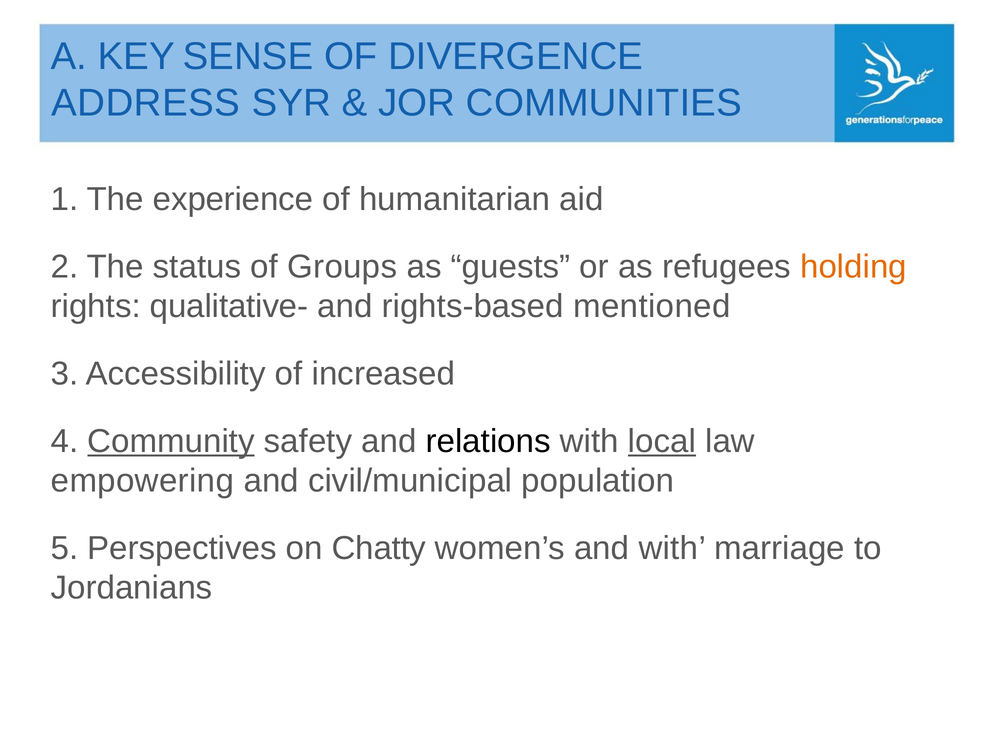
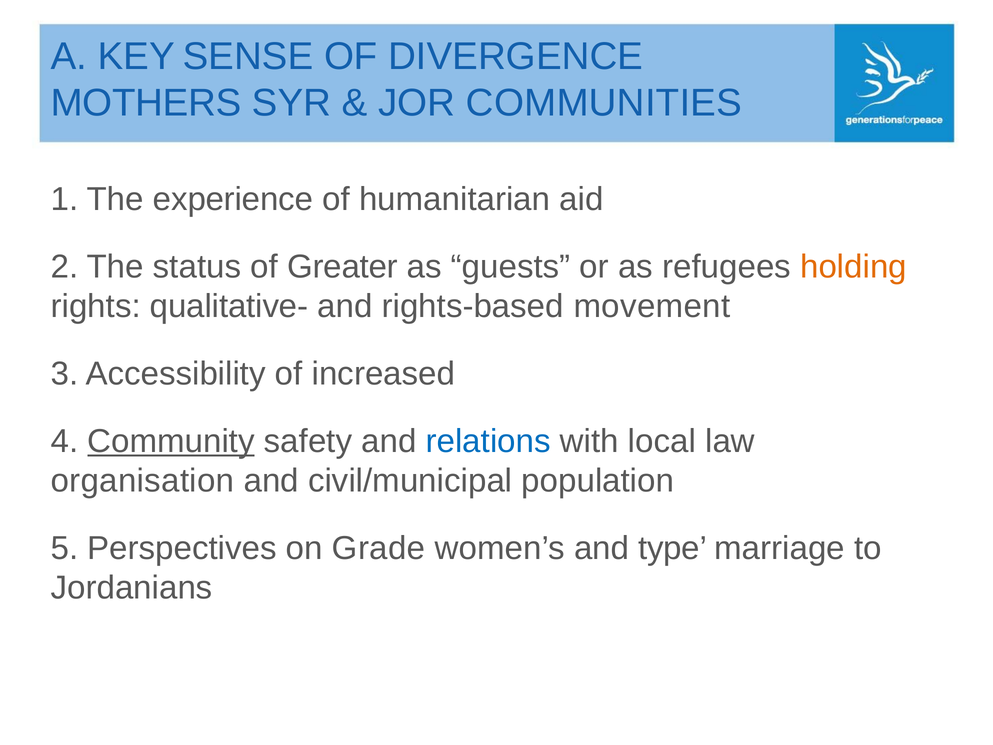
ADDRESS: ADDRESS -> MOTHERS
Groups: Groups -> Greater
mentioned: mentioned -> movement
relations colour: black -> blue
local underline: present -> none
empowering: empowering -> organisation
Chatty: Chatty -> Grade
and with: with -> type
